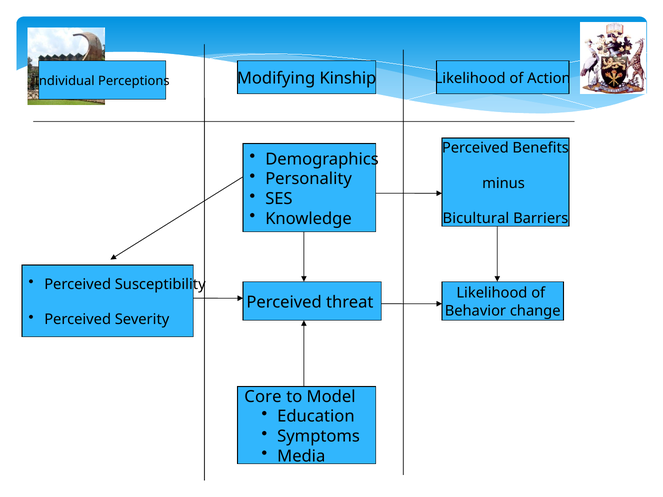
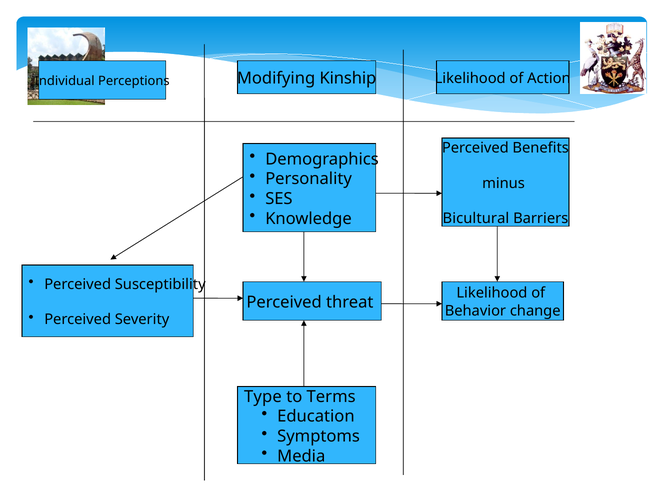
Core: Core -> Type
Model: Model -> Terms
